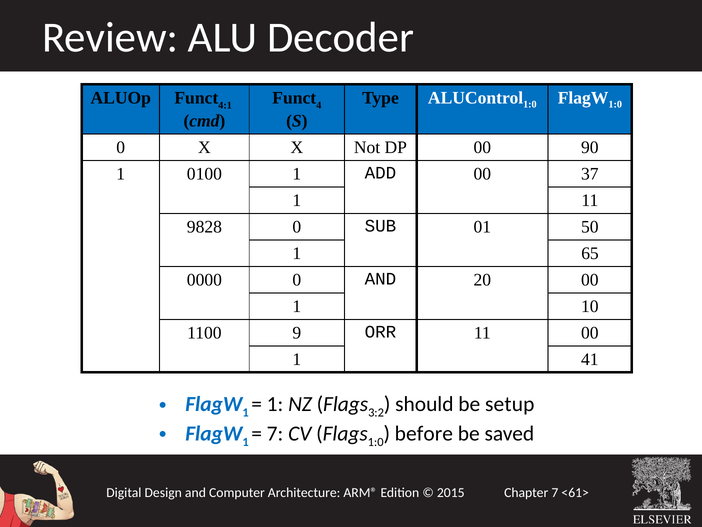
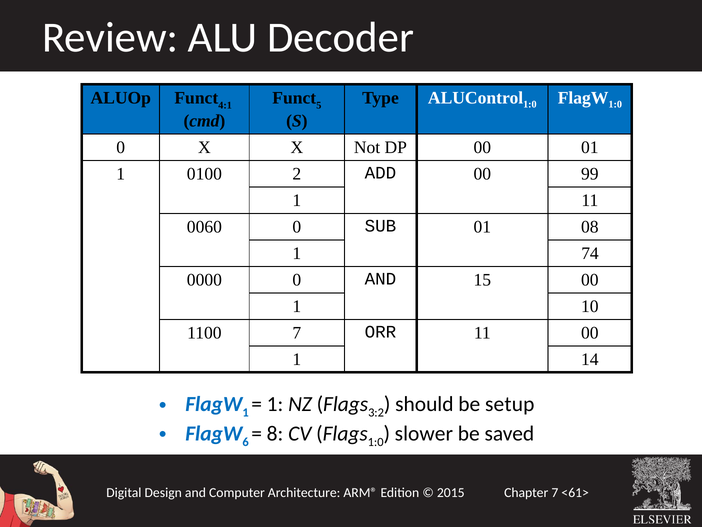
4: 4 -> 5
00 90: 90 -> 01
0100 1: 1 -> 2
37: 37 -> 99
9828: 9828 -> 0060
50: 50 -> 08
65: 65 -> 74
20: 20 -> 15
1100 9: 9 -> 7
41: 41 -> 14
1 at (246, 442): 1 -> 6
7 at (275, 433): 7 -> 8
before: before -> slower
